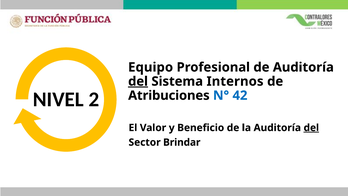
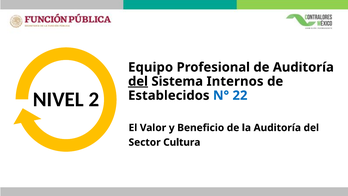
Atribuciones: Atribuciones -> Establecidos
42: 42 -> 22
del at (311, 128) underline: present -> none
Brindar: Brindar -> Cultura
